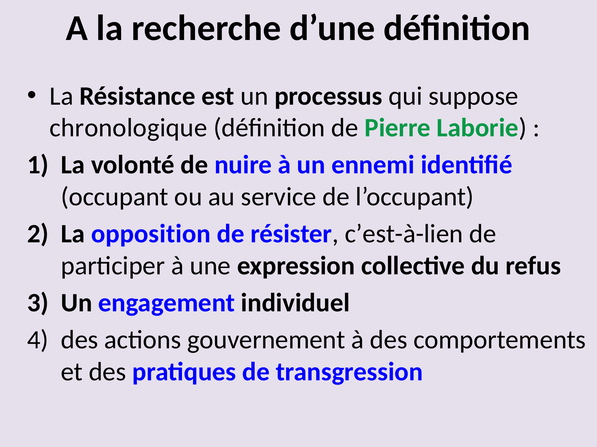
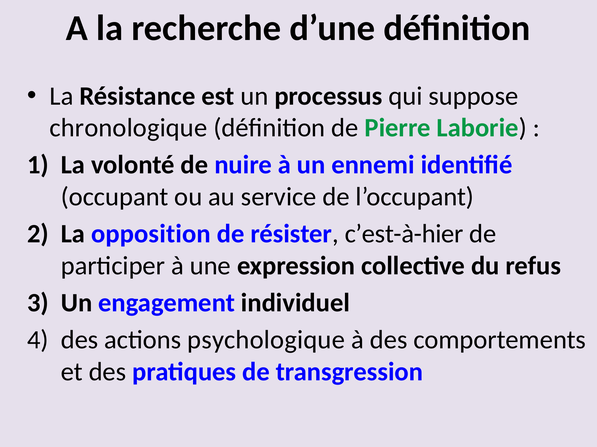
c’est-à-lien: c’est-à-lien -> c’est-à-hier
gouvernement: gouvernement -> psychologique
